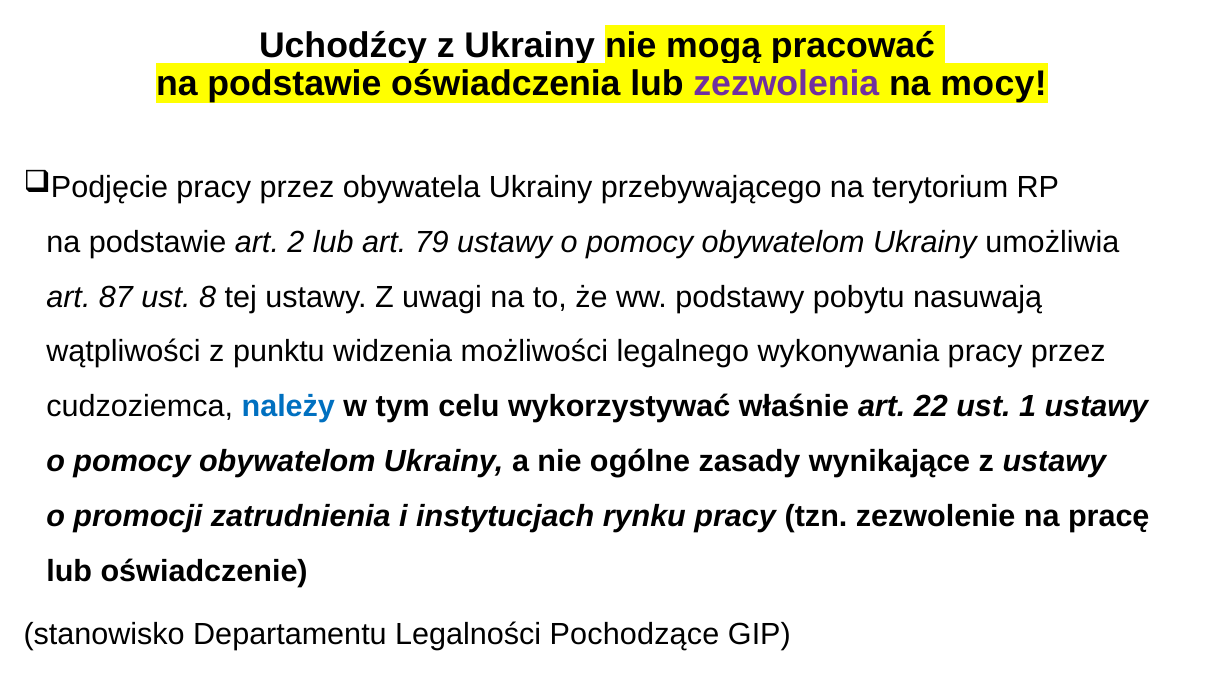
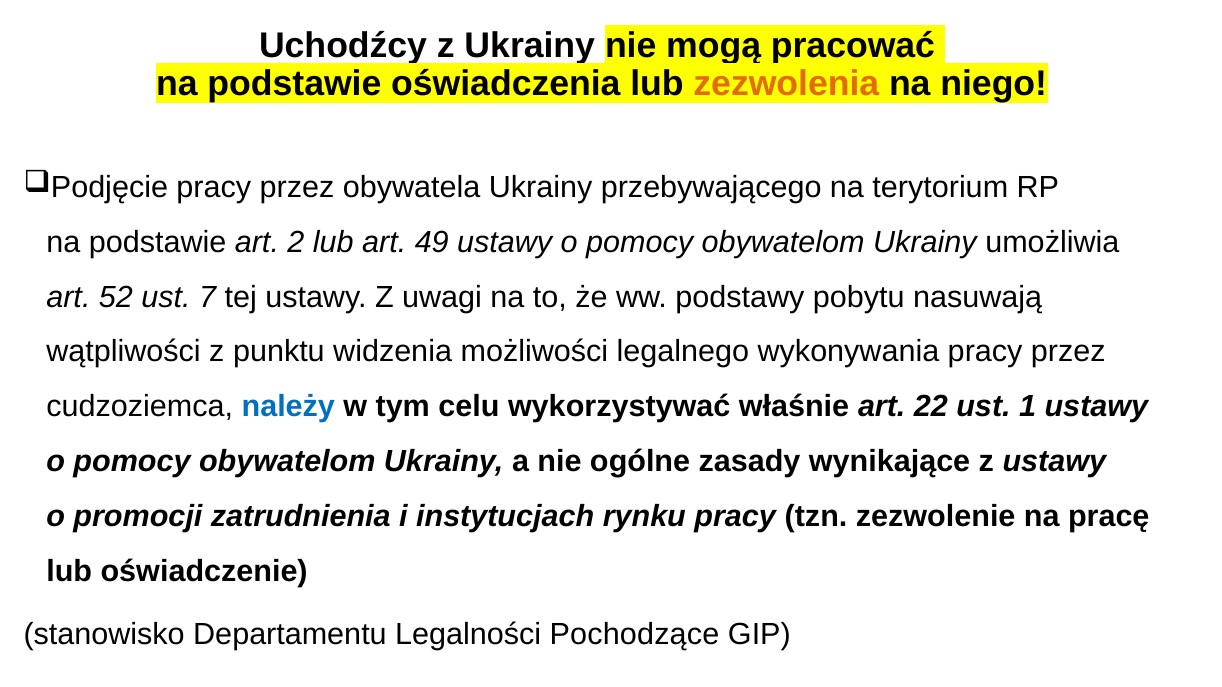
zezwolenia colour: purple -> orange
mocy: mocy -> niego
79: 79 -> 49
87: 87 -> 52
8: 8 -> 7
